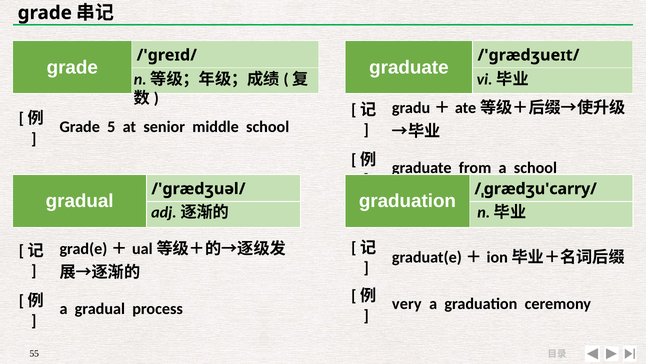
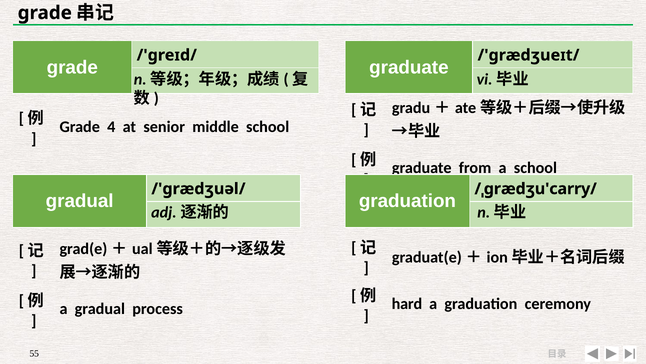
5: 5 -> 4
very: very -> hard
